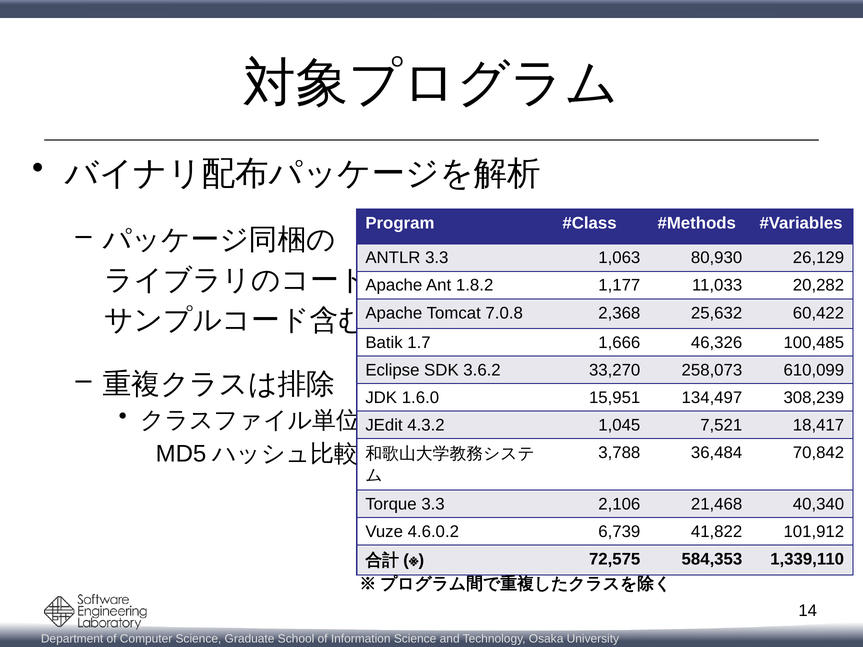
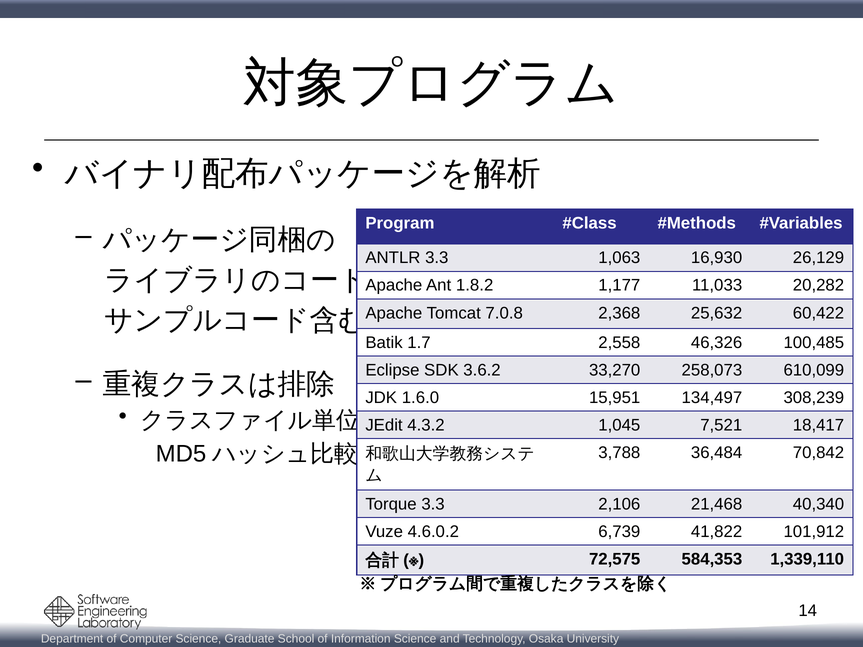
80,930: 80,930 -> 16,930
1,666: 1,666 -> 2,558
